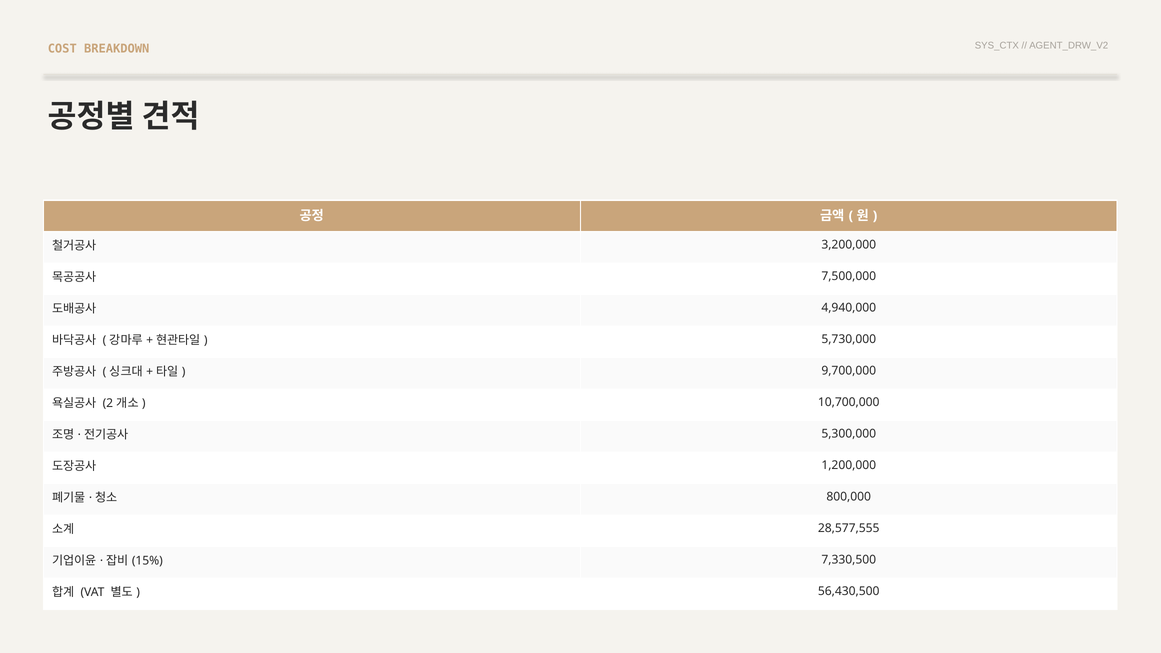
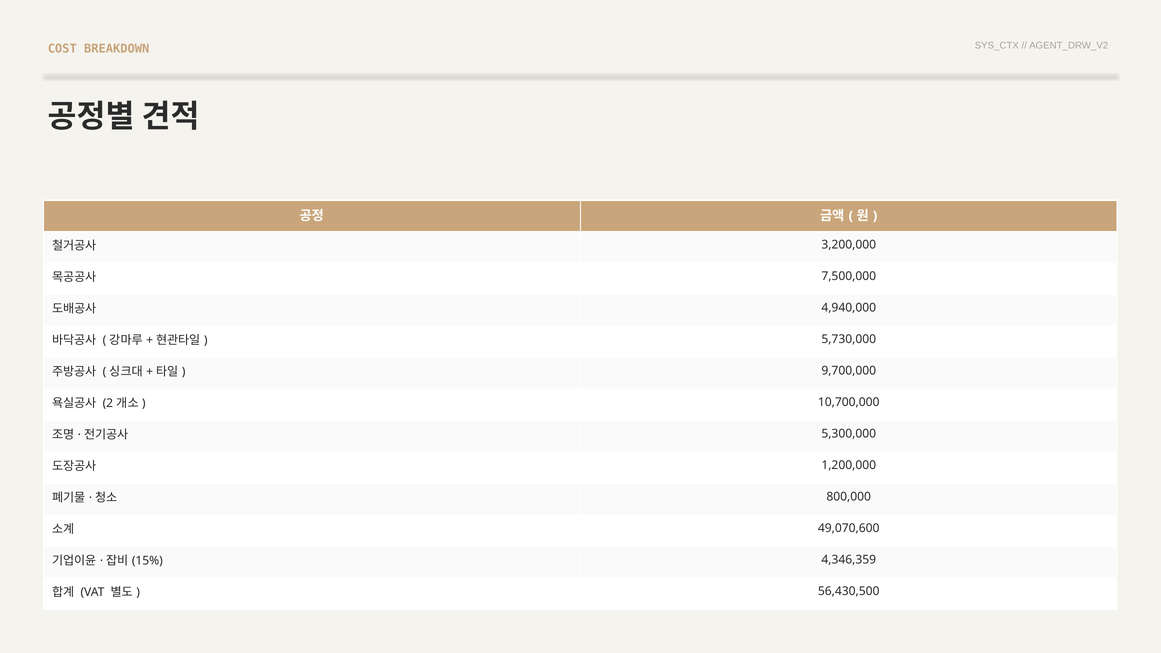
28,577,555: 28,577,555 -> 49,070,600
7,330,500: 7,330,500 -> 4,346,359
